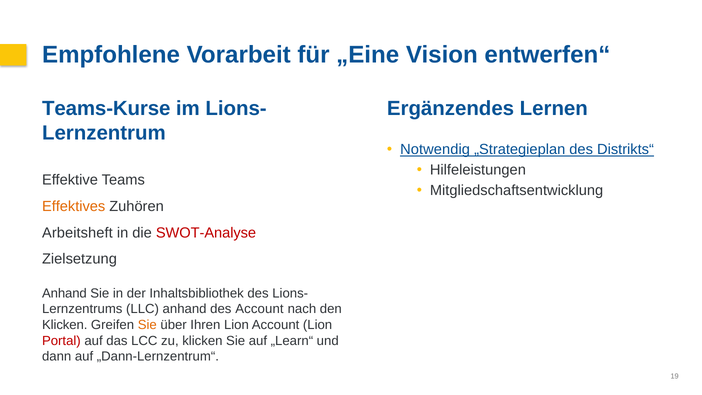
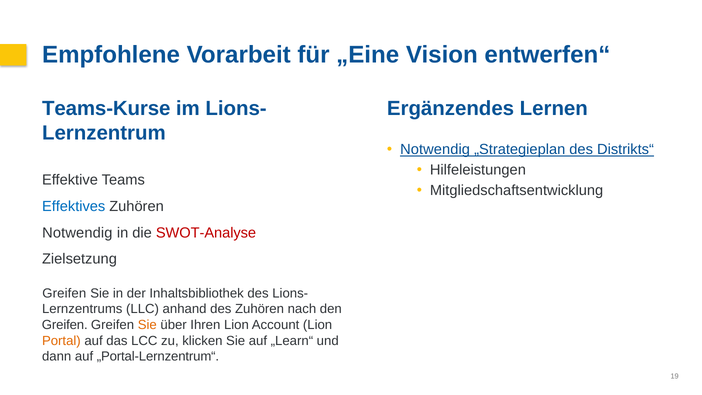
Effektives colour: orange -> blue
Arbeitsheft at (77, 233): Arbeitsheft -> Notwendig
Anhand at (64, 293): Anhand -> Greifen
des Account: Account -> Zuhören
Klicken at (65, 325): Klicken -> Greifen
Portal colour: red -> orange
„Dann-Lernzentrum“: „Dann-Lernzentrum“ -> „Portal-Lernzentrum“
